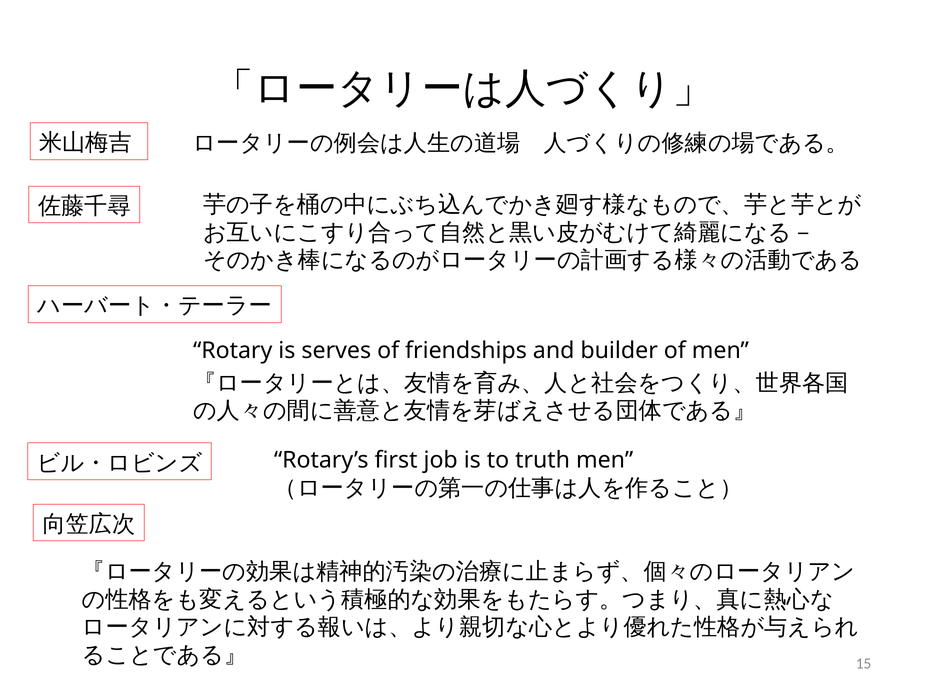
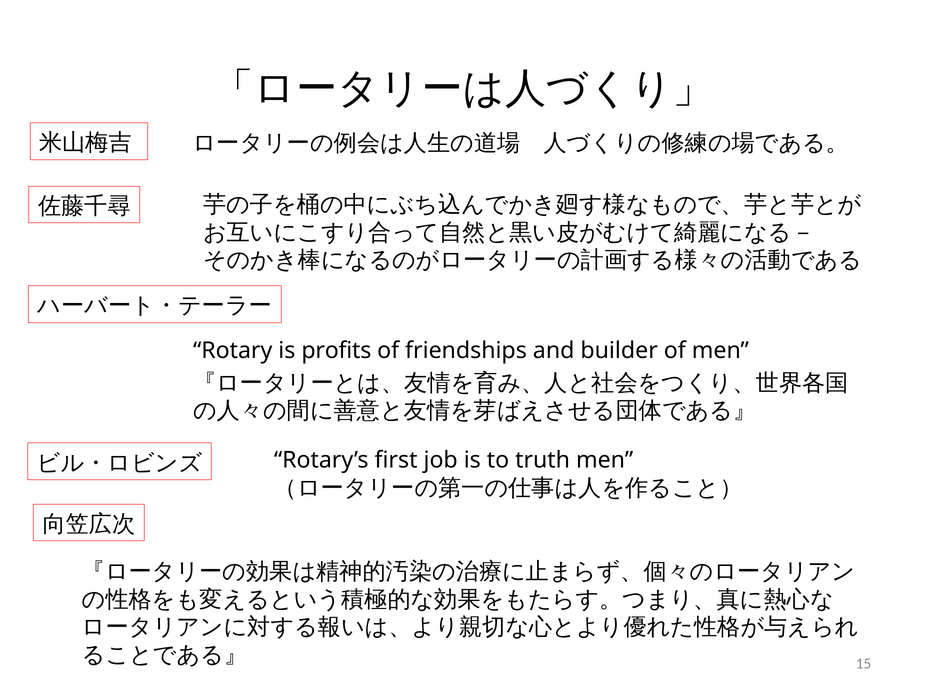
serves: serves -> profits
